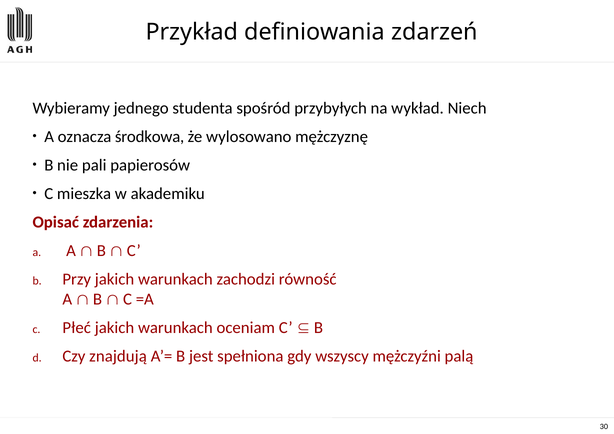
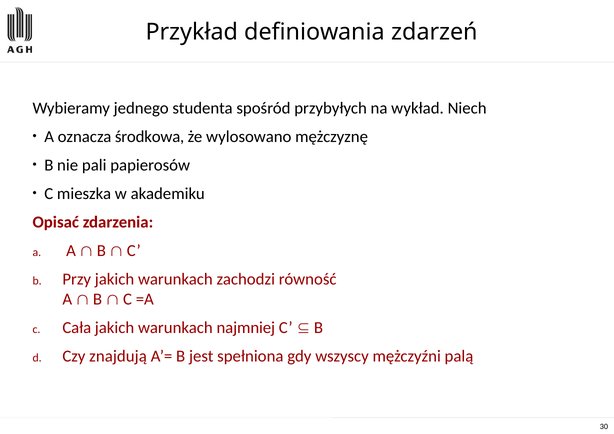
Płeć: Płeć -> Cała
oceniam: oceniam -> najmniej
